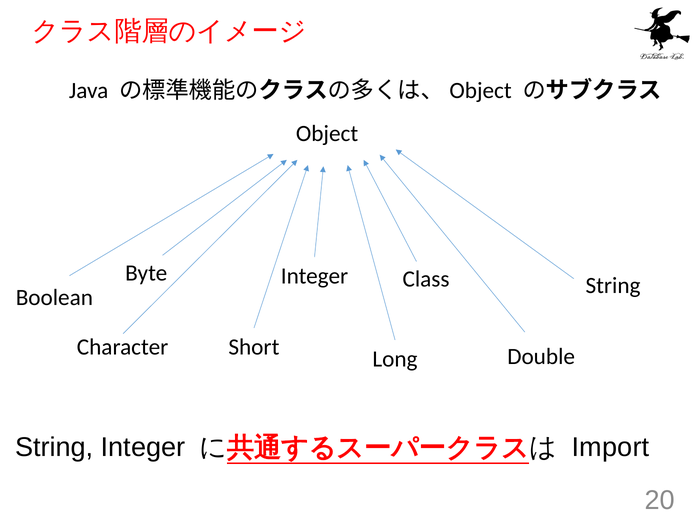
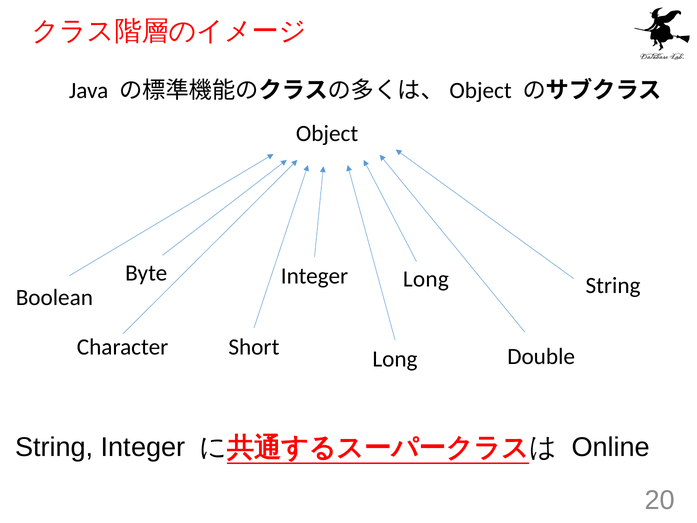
Class at (426, 279): Class -> Long
Import: Import -> Online
